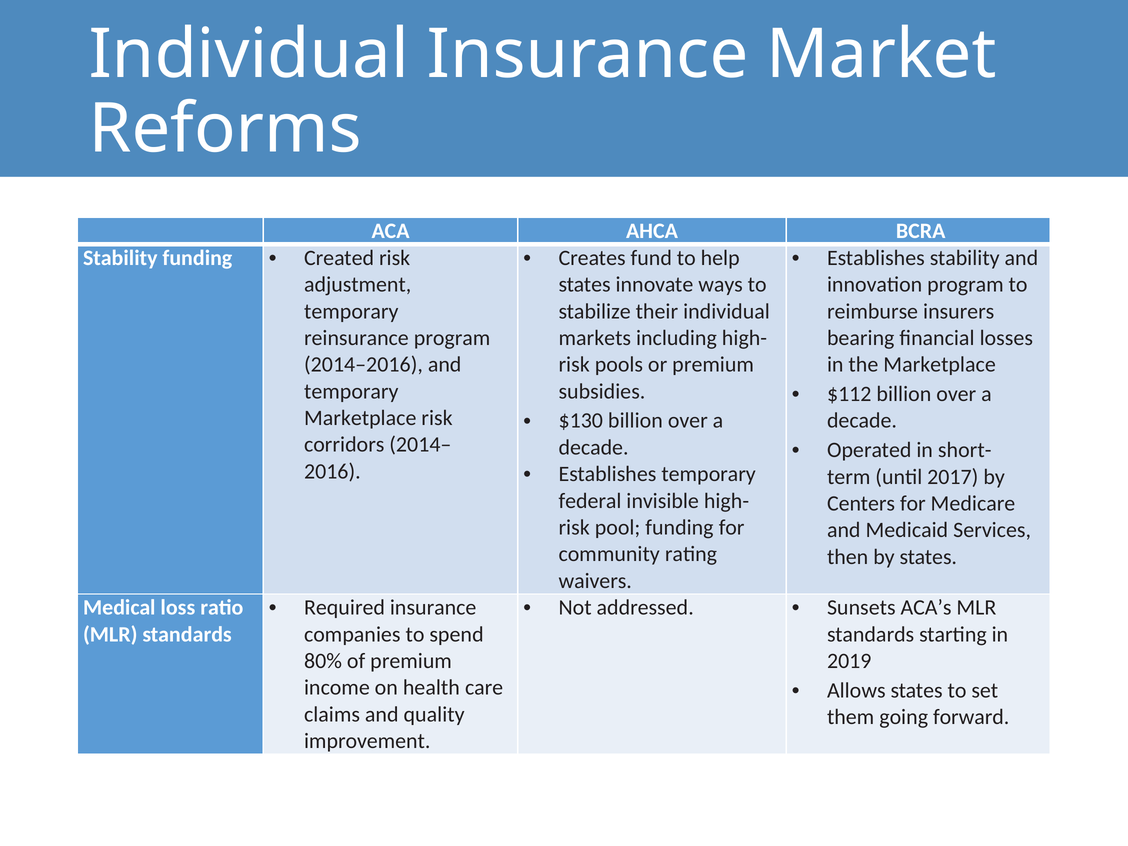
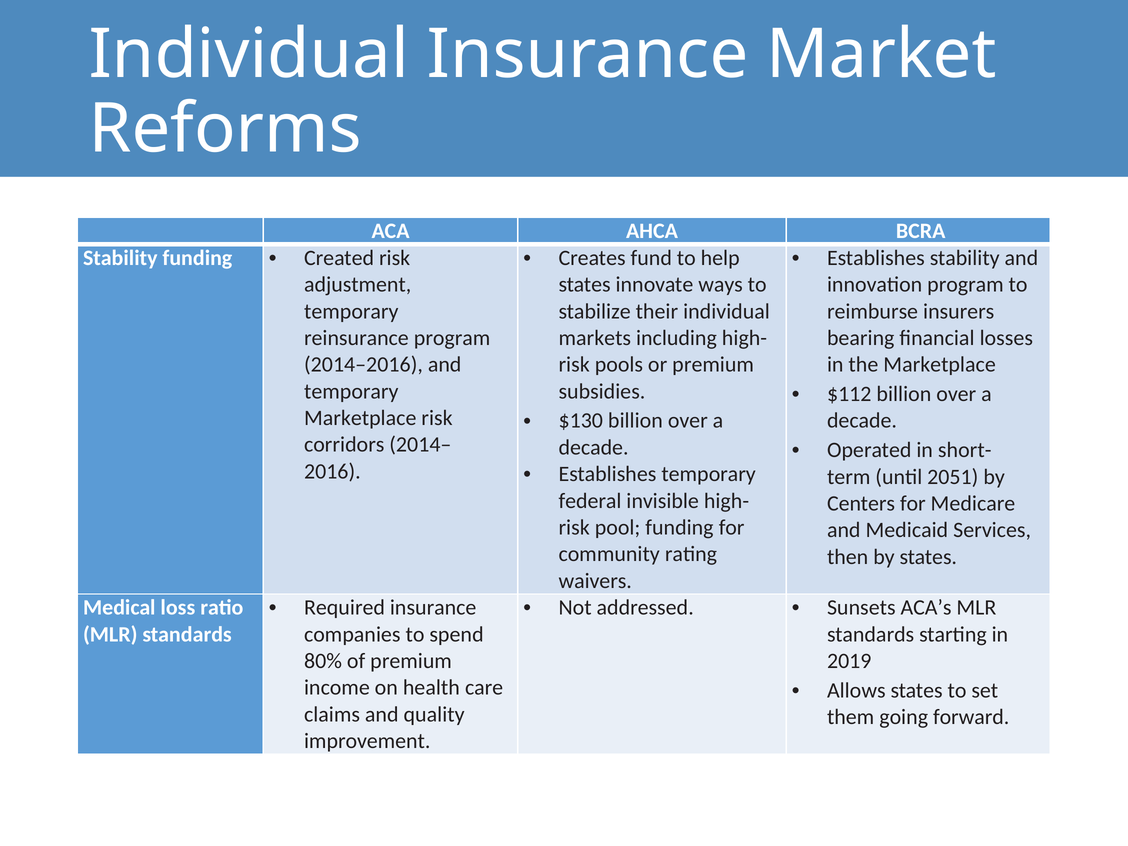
2017: 2017 -> 2051
